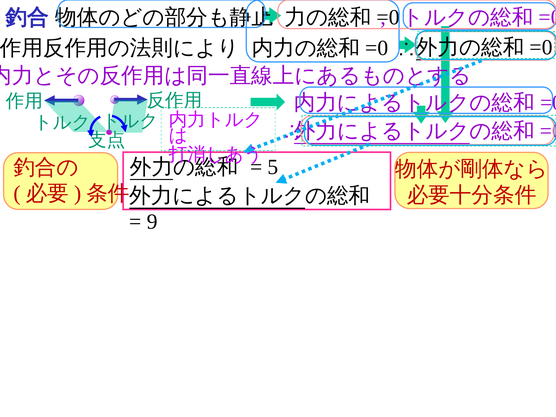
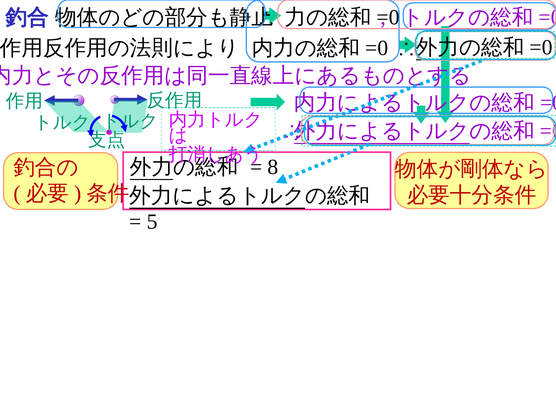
5: 5 -> 8
9: 9 -> 5
